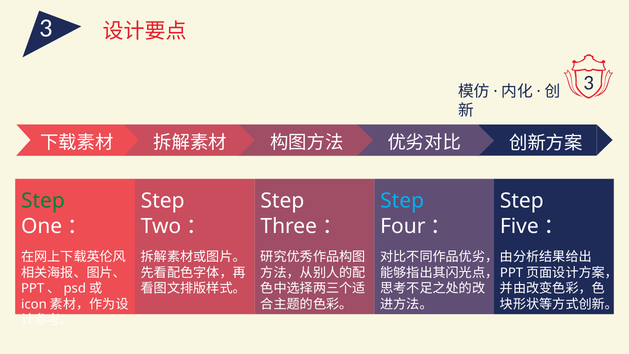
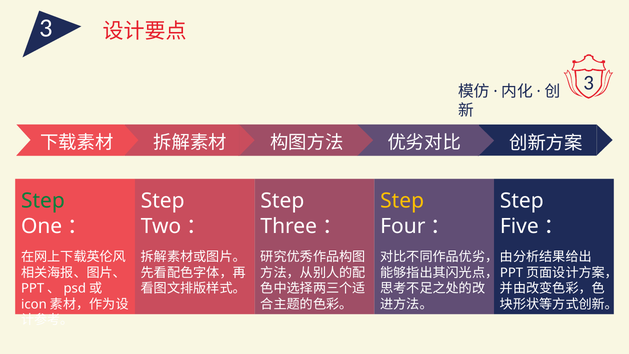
Step at (402, 201) colour: light blue -> yellow
